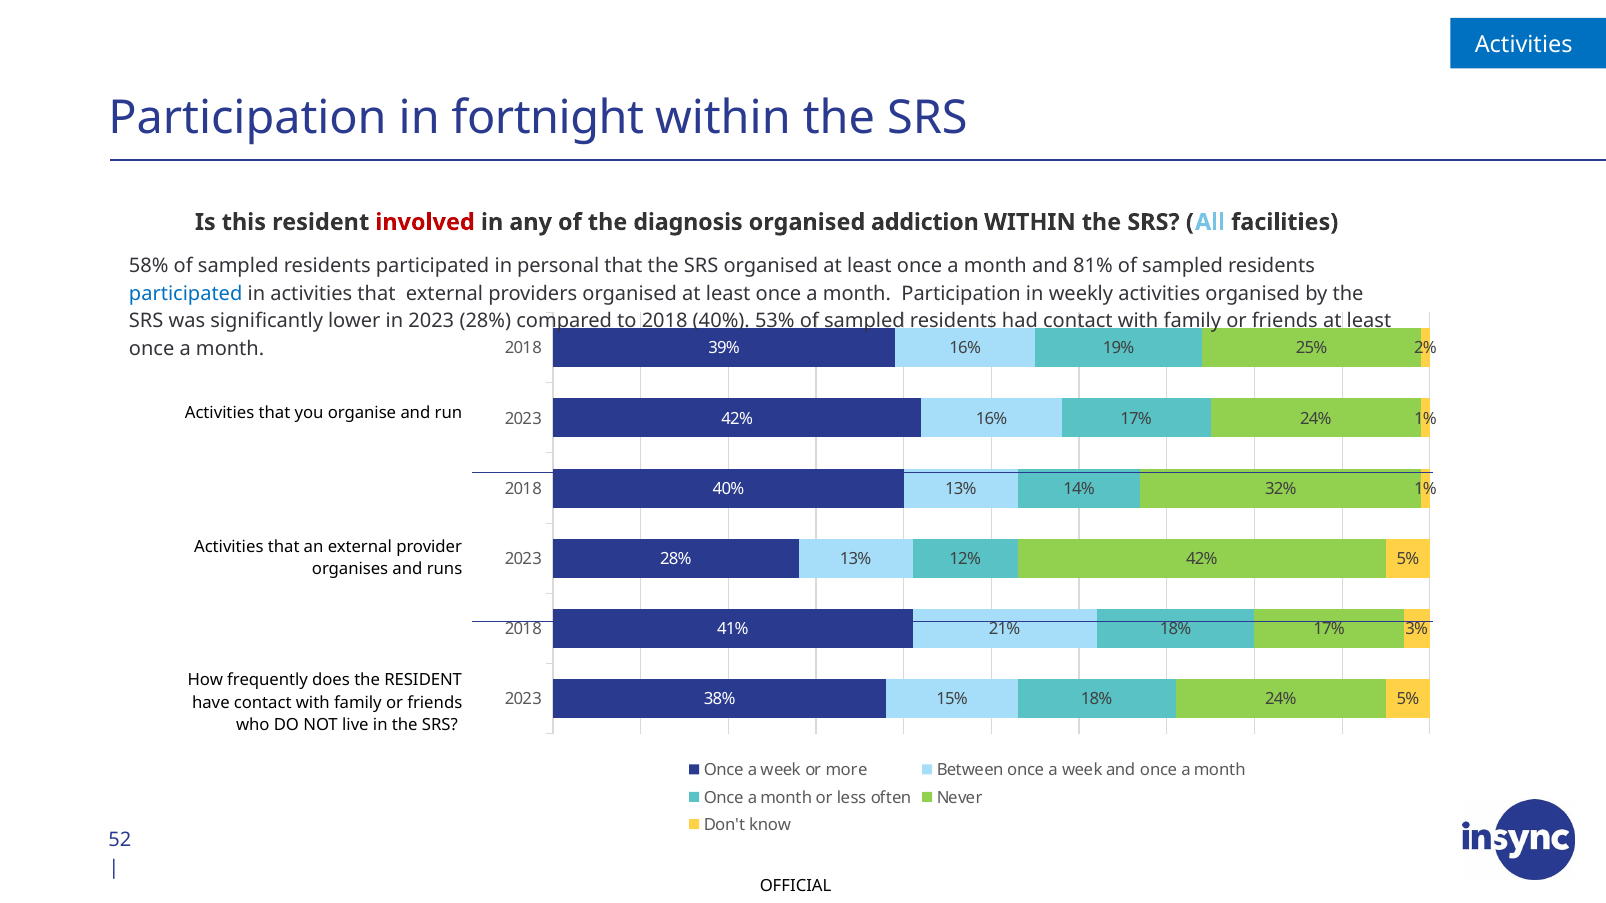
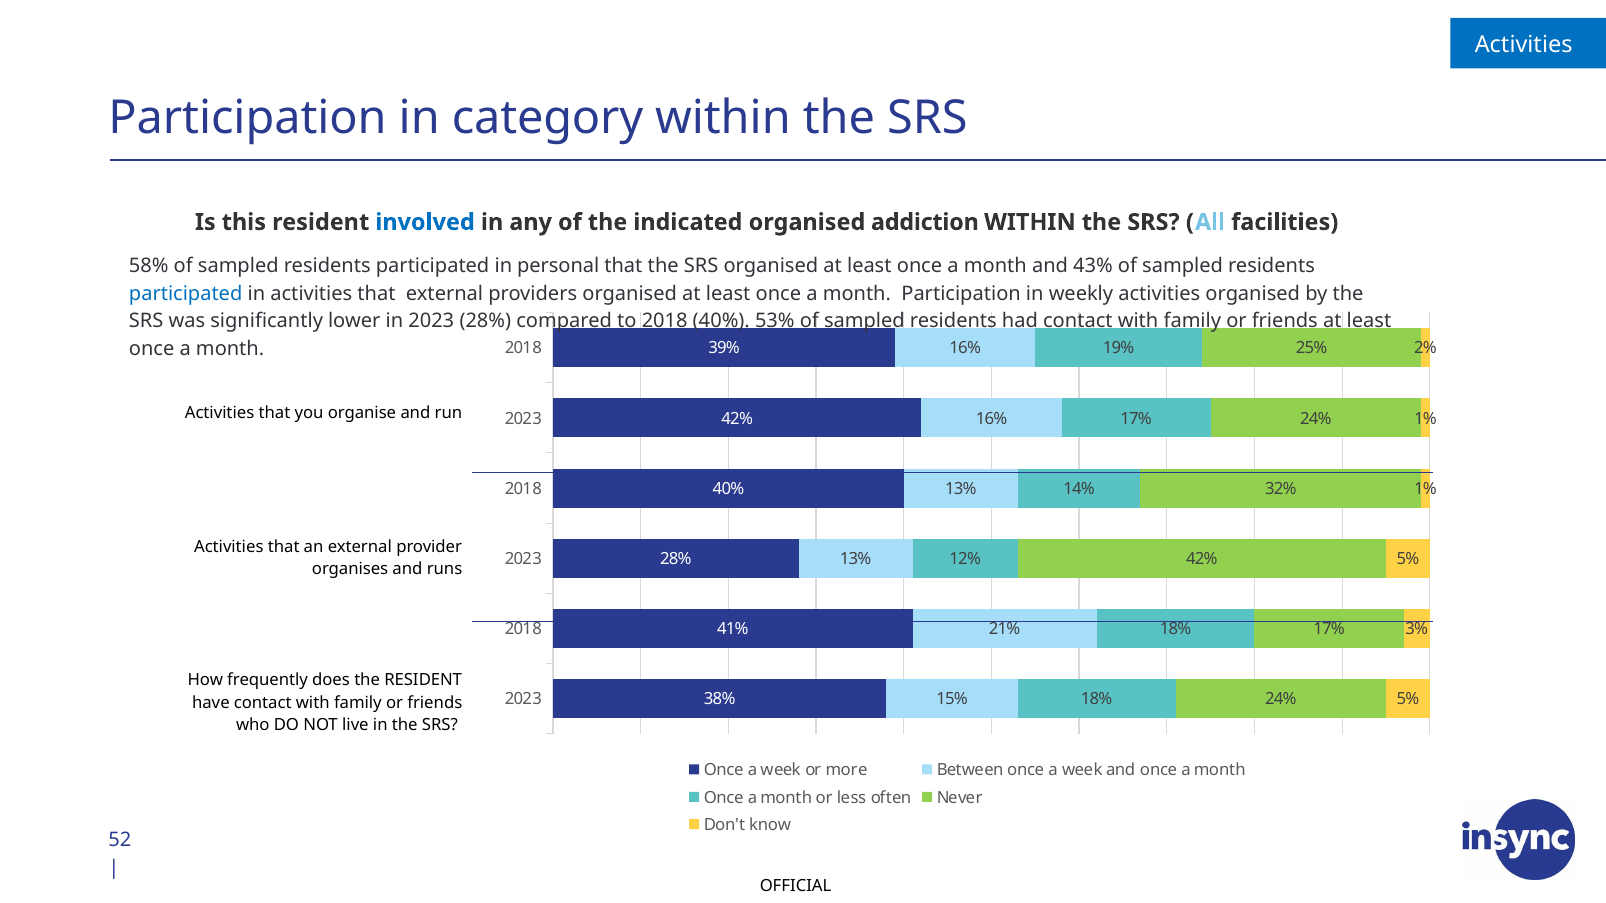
fortnight: fortnight -> category
involved colour: red -> blue
diagnosis: diagnosis -> indicated
81%: 81% -> 43%
